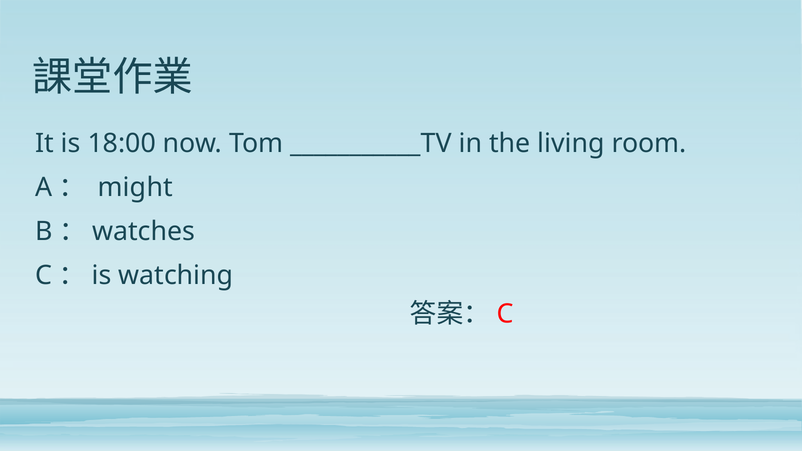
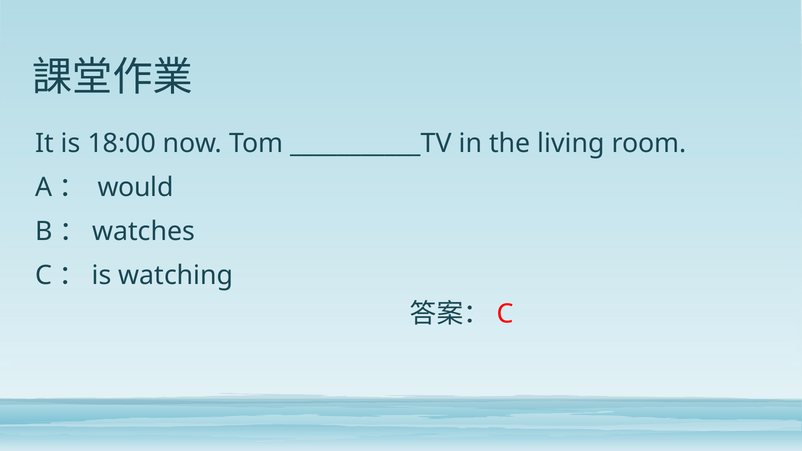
might: might -> would
